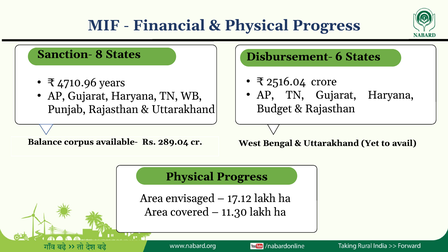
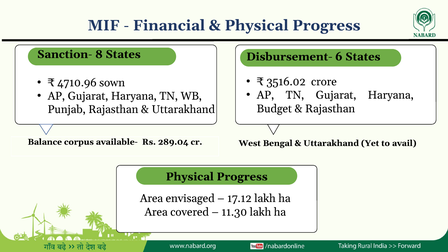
2516.04: 2516.04 -> 3516.02
years: years -> sown
